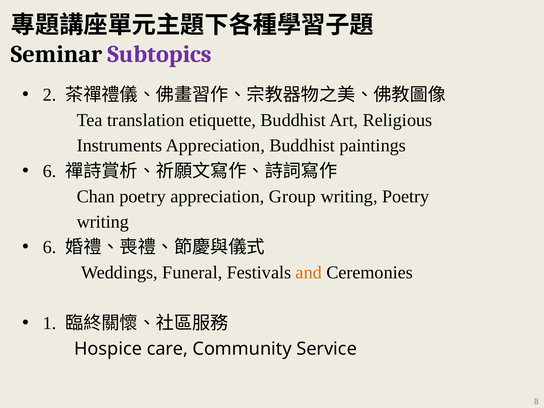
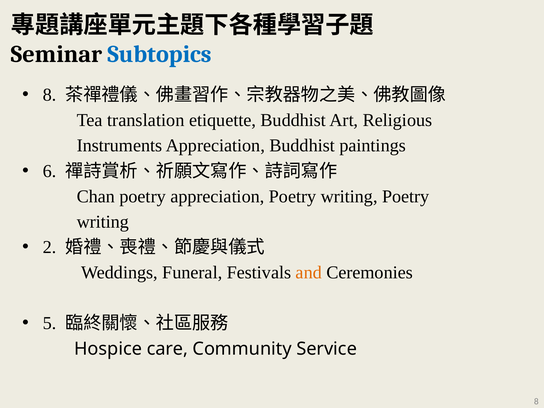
Subtopics colour: purple -> blue
2 at (50, 95): 2 -> 8
appreciation Group: Group -> Poetry
6 at (50, 247): 6 -> 2
1: 1 -> 5
